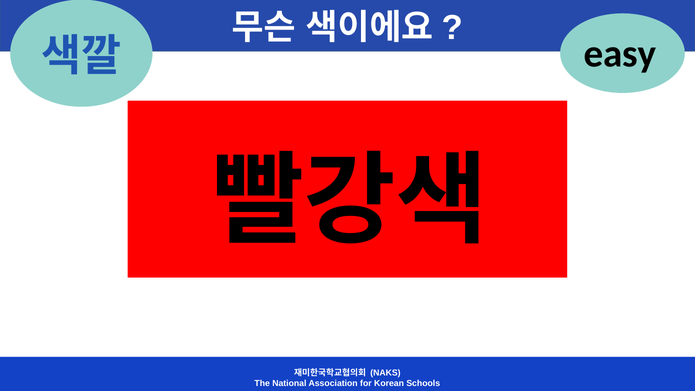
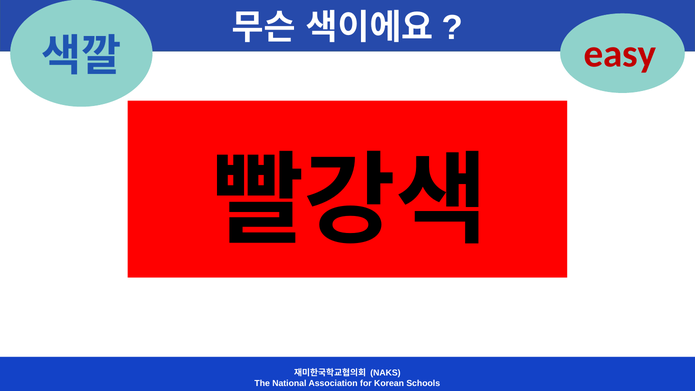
easy colour: black -> red
